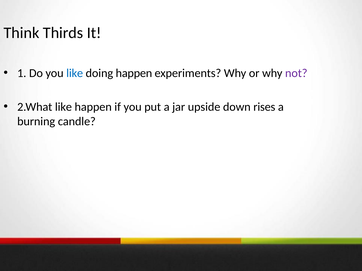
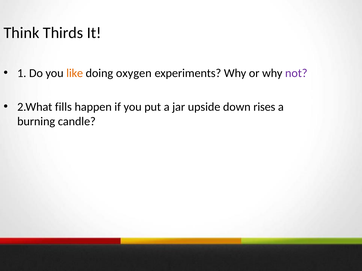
like at (75, 73) colour: blue -> orange
doing happen: happen -> oxygen
2.What like: like -> fills
